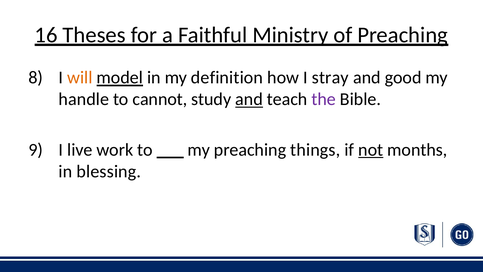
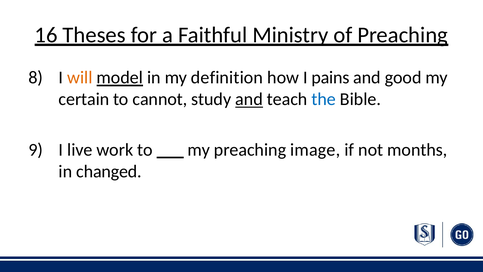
stray: stray -> pains
handle: handle -> certain
the colour: purple -> blue
things: things -> image
not underline: present -> none
blessing: blessing -> changed
